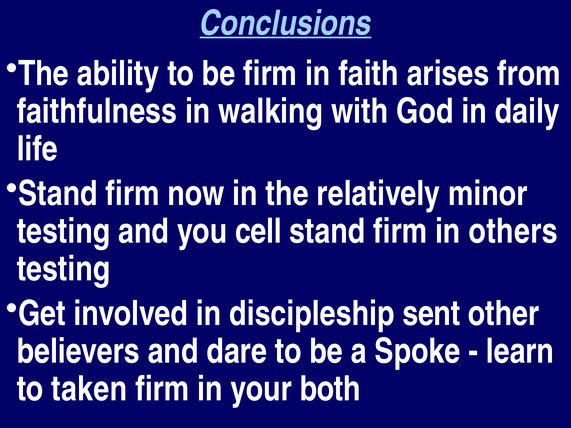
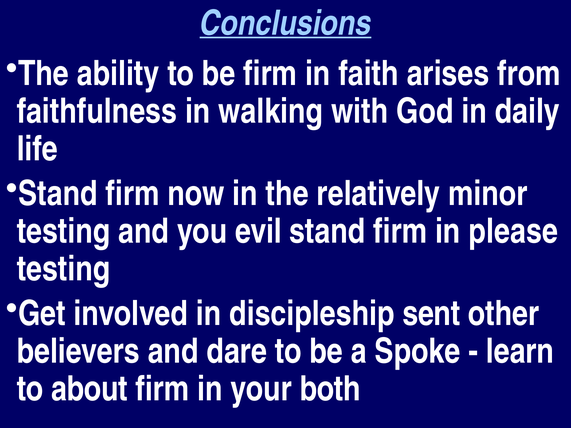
cell: cell -> evil
others: others -> please
taken: taken -> about
